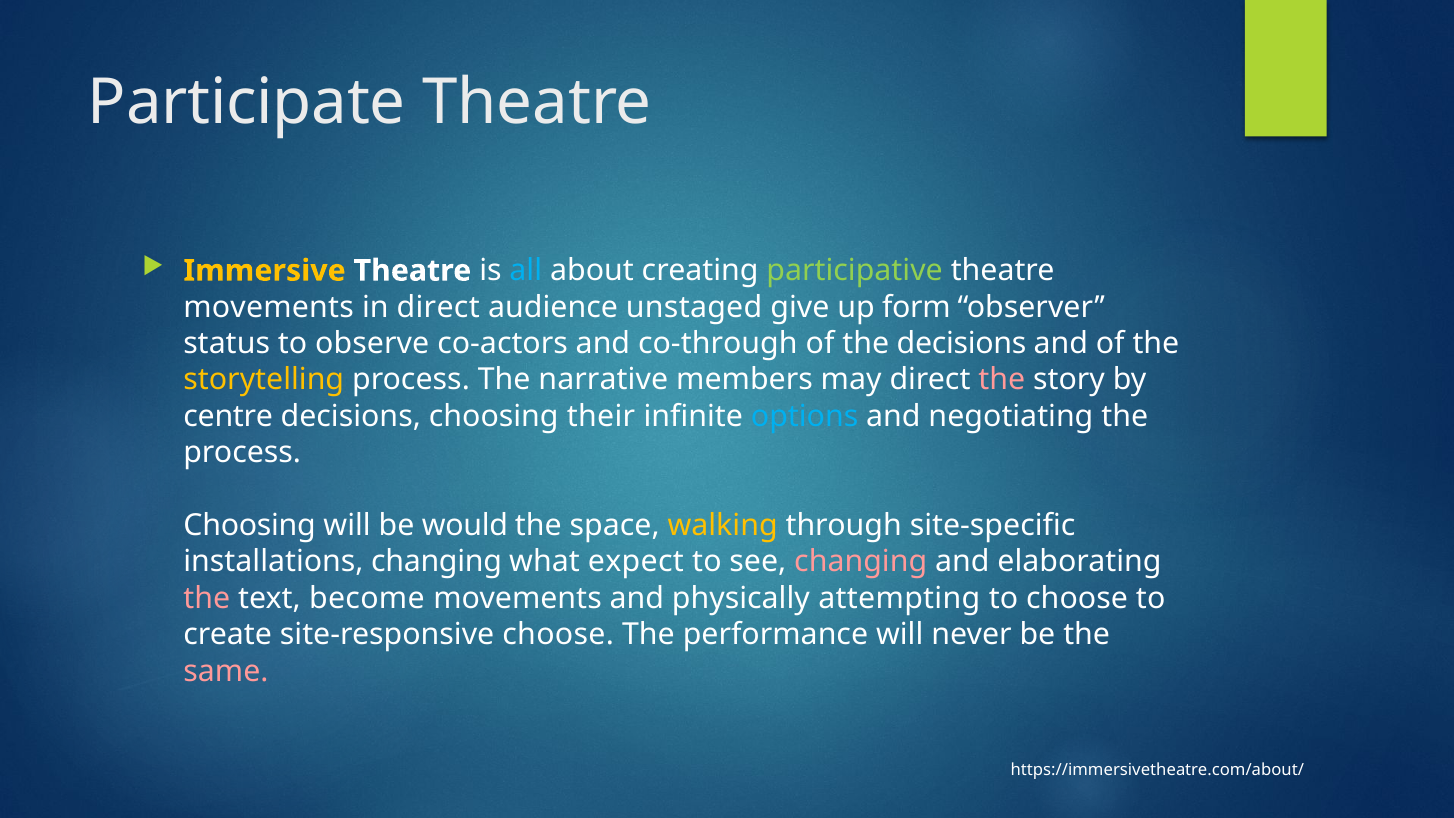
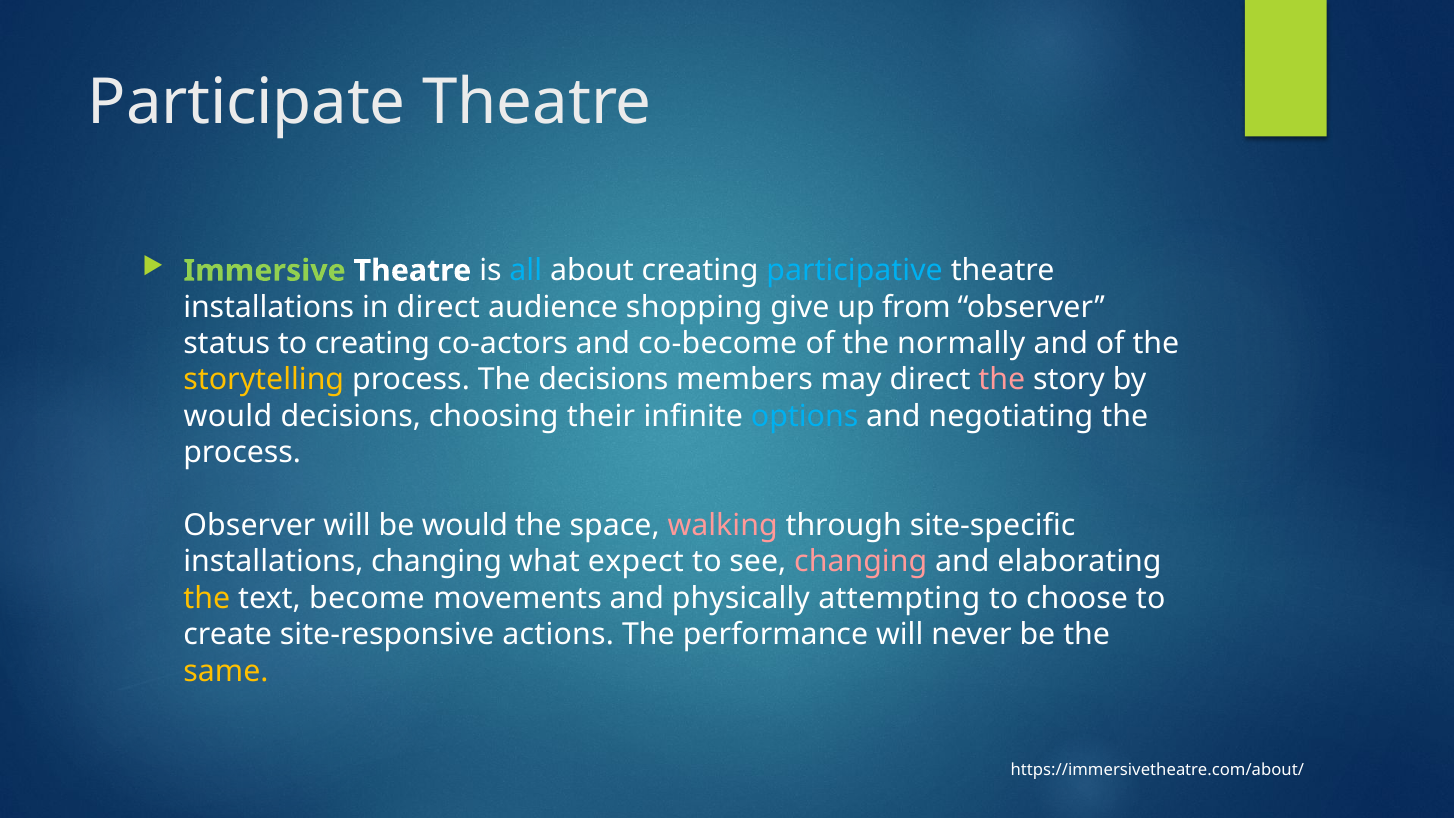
Immersive colour: yellow -> light green
participative colour: light green -> light blue
movements at (269, 307): movements -> installations
unstaged: unstaged -> shopping
form: form -> from
to observe: observe -> creating
co-through: co-through -> co-become
the decisions: decisions -> normally
The narrative: narrative -> decisions
centre at (228, 416): centre -> would
Choosing at (250, 525): Choosing -> Observer
walking colour: yellow -> pink
the at (207, 598) colour: pink -> yellow
site-responsive choose: choose -> actions
same colour: pink -> yellow
